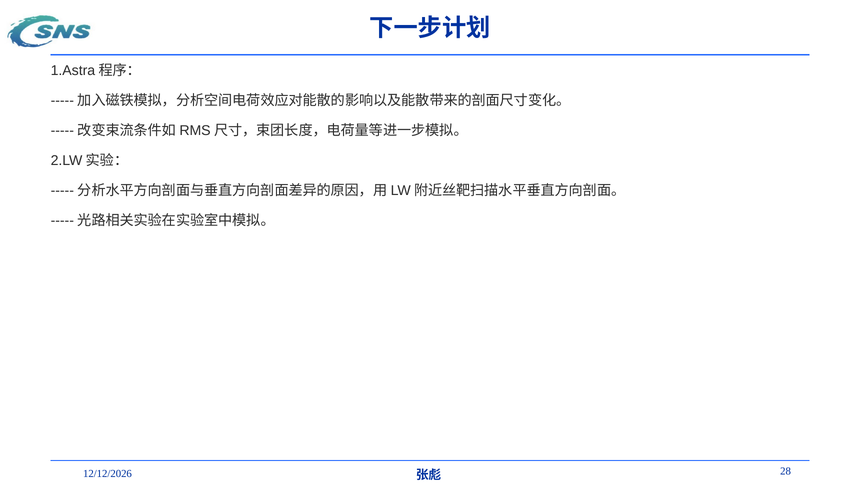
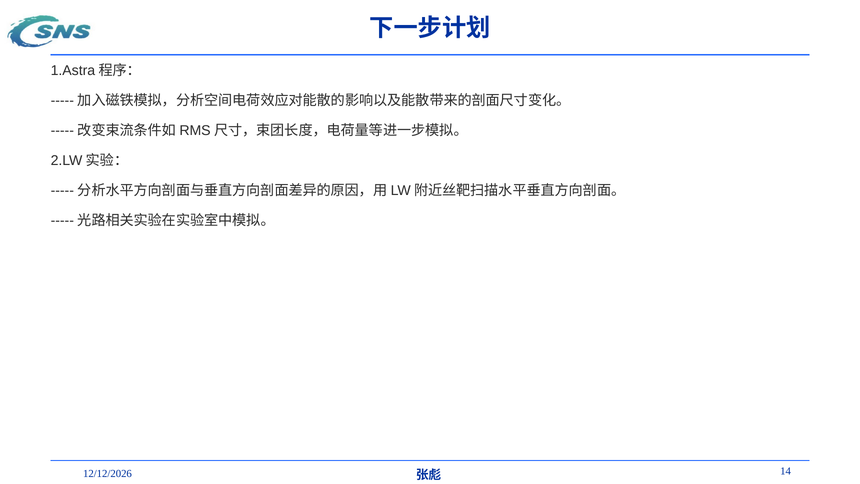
28: 28 -> 14
